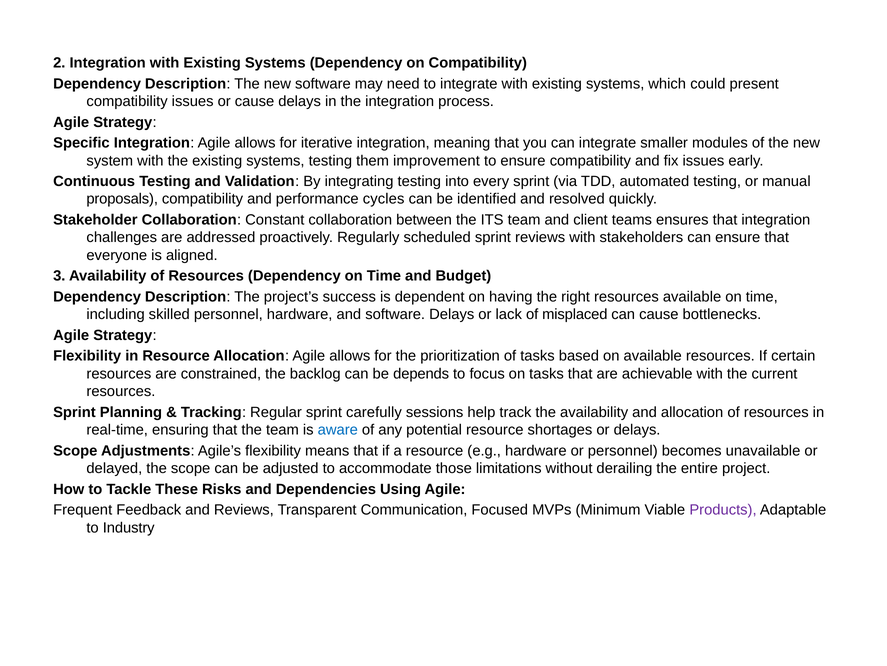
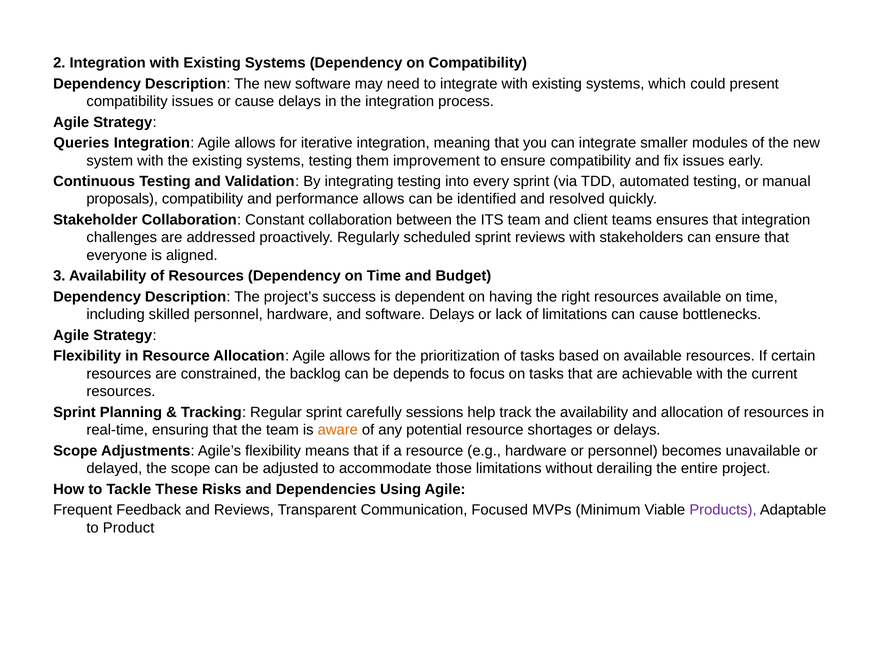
Specific: Specific -> Queries
performance cycles: cycles -> allows
of misplaced: misplaced -> limitations
aware colour: blue -> orange
Industry: Industry -> Product
